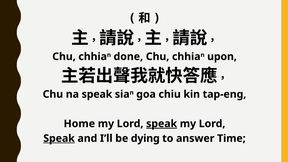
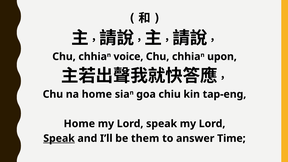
done: done -> voice
na speak: speak -> home
speak at (162, 124) underline: present -> none
dying: dying -> them
